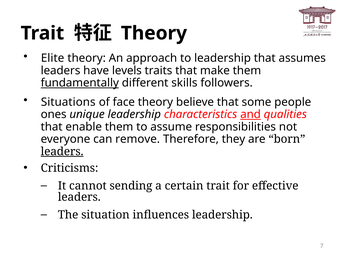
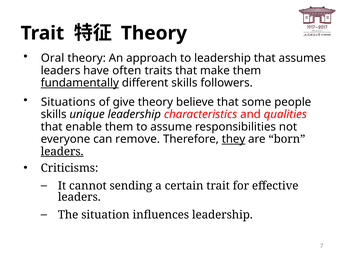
Elite: Elite -> Oral
levels: levels -> often
face: face -> give
ones at (54, 114): ones -> skills
and underline: present -> none
they underline: none -> present
